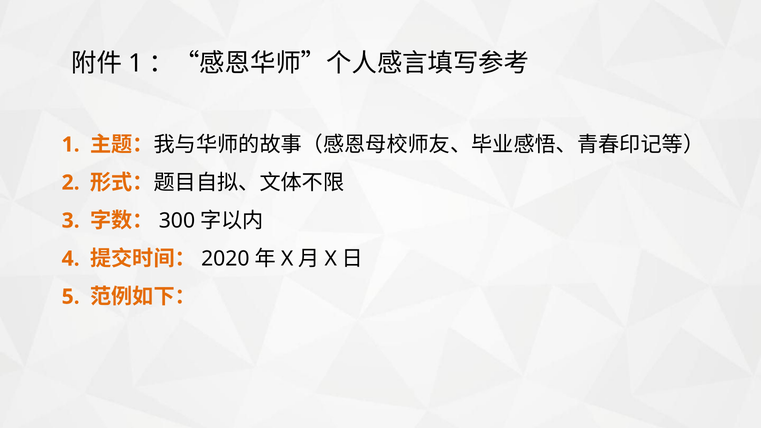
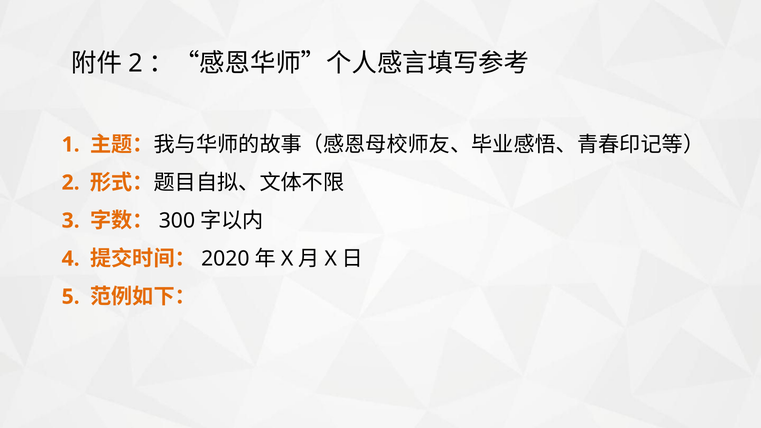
1 at (135, 63): 1 -> 2
